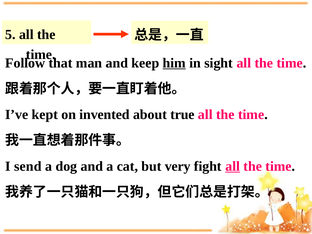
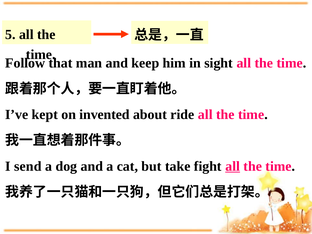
him underline: present -> none
true: true -> ride
very: very -> take
